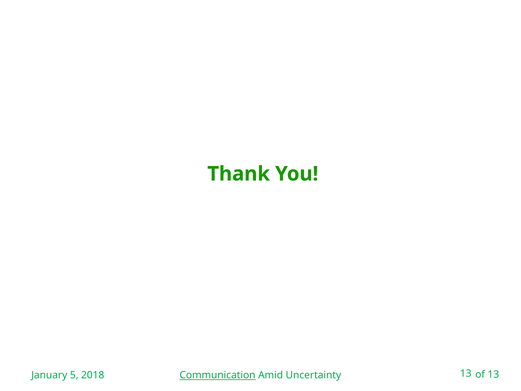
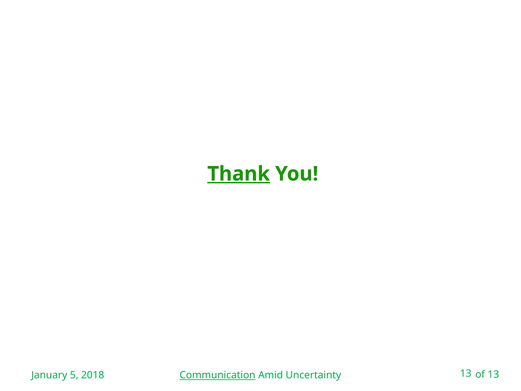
Thank underline: none -> present
